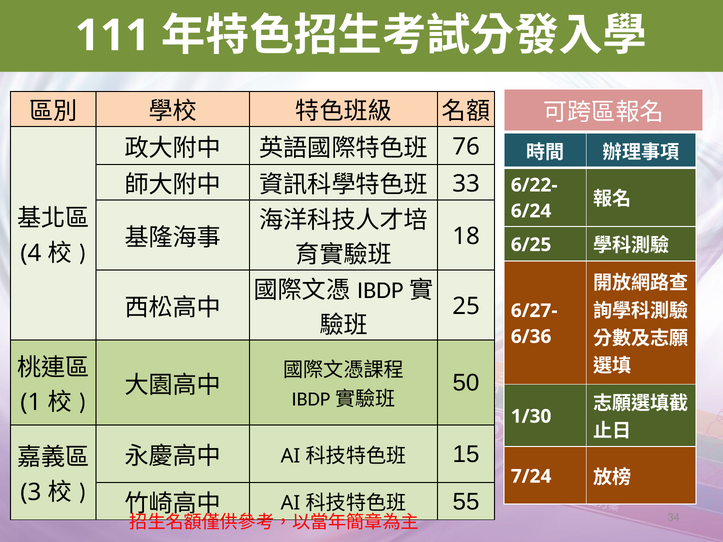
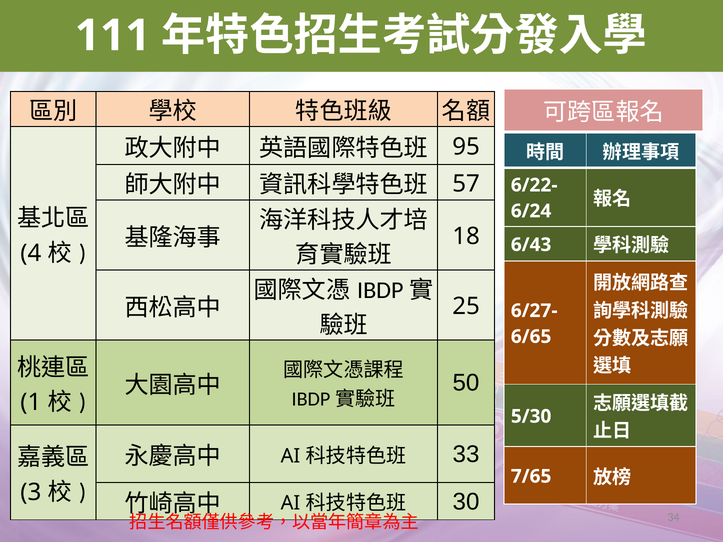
76: 76 -> 95
33: 33 -> 57
6/25: 6/25 -> 6/43
6/36: 6/36 -> 6/65
1/30: 1/30 -> 5/30
15: 15 -> 33
7/24: 7/24 -> 7/65
55: 55 -> 30
